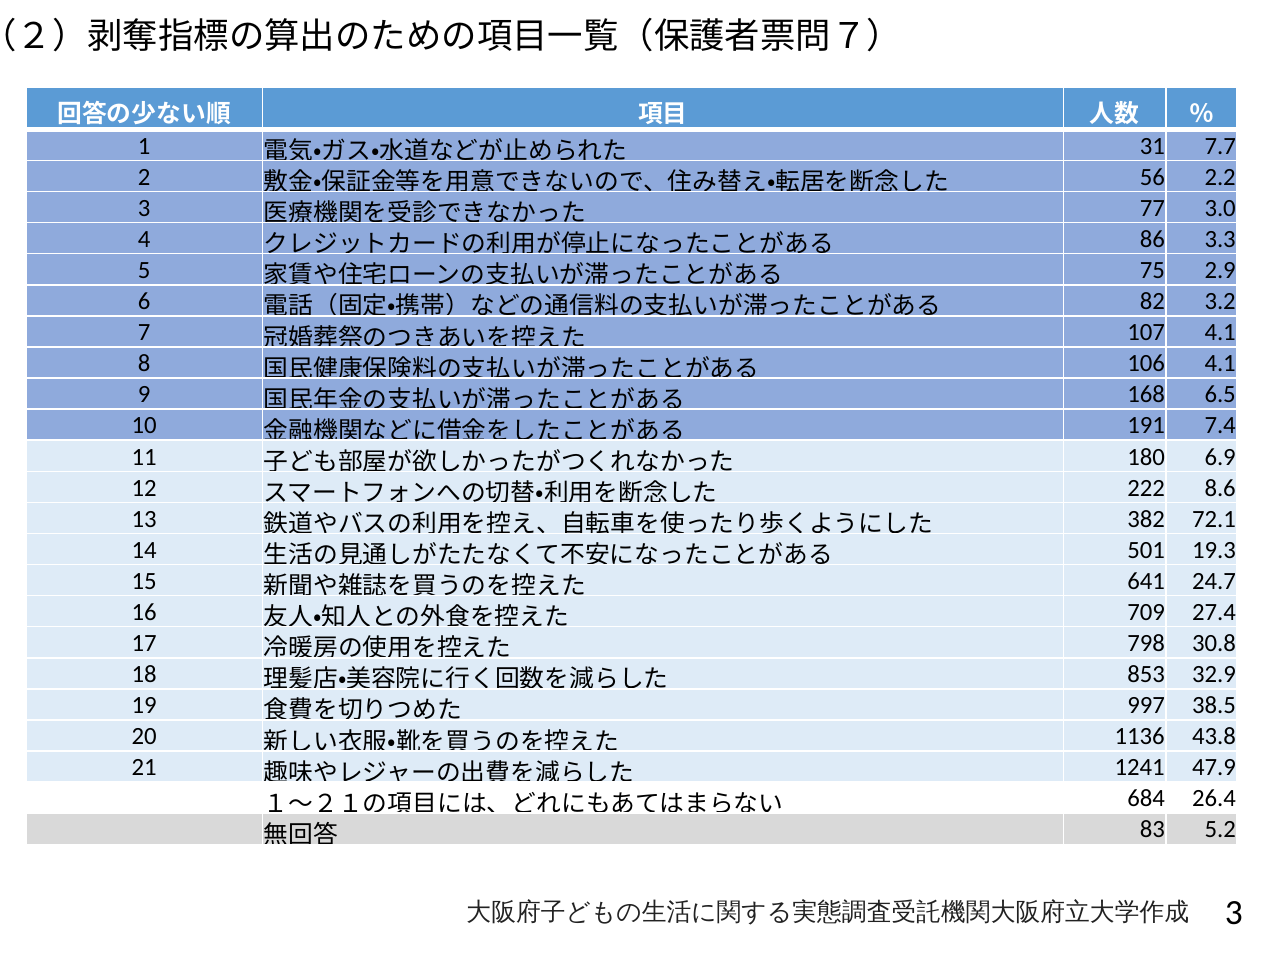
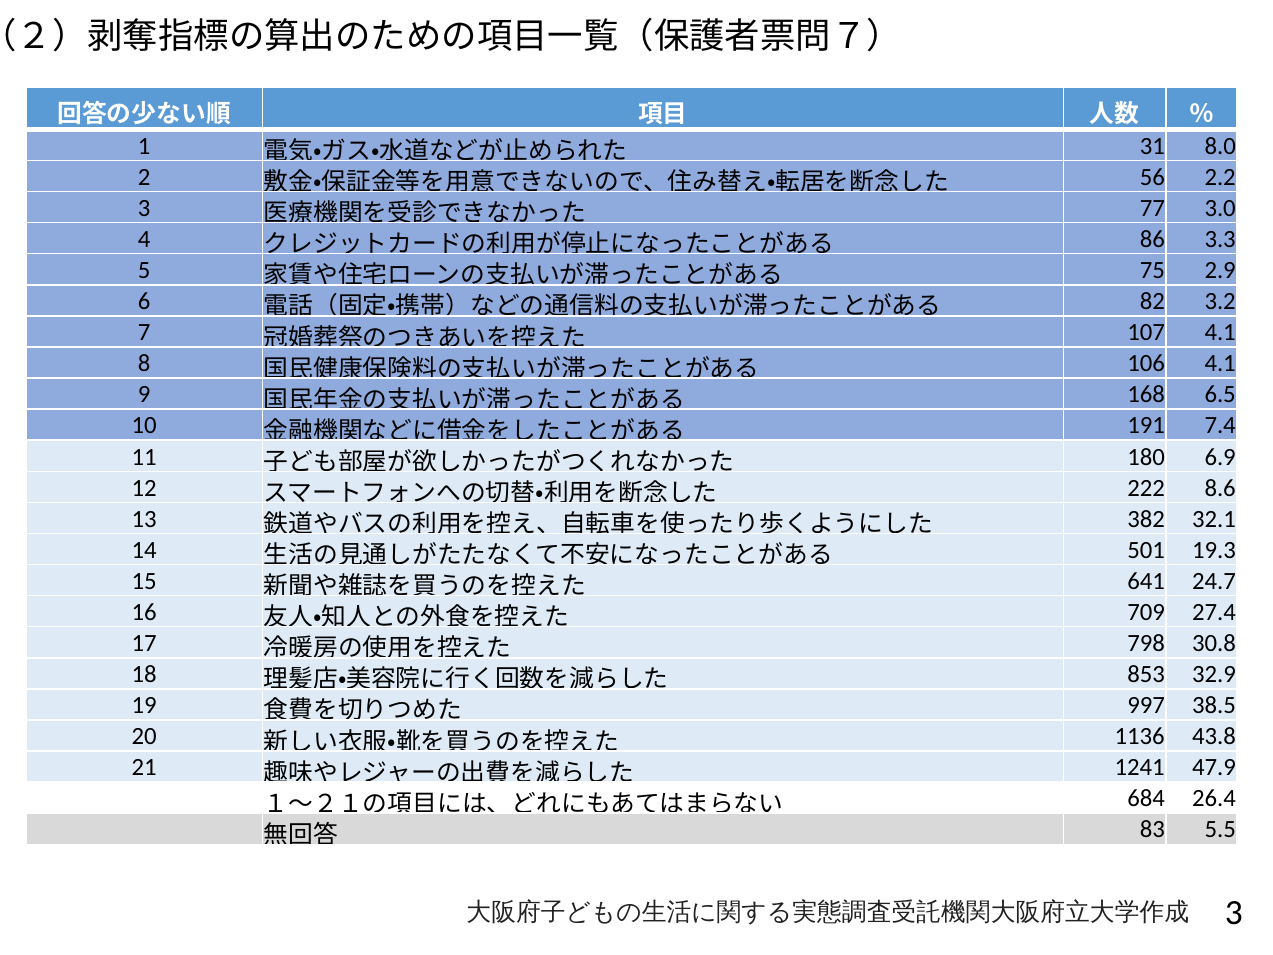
7.7: 7.7 -> 8.0
72.1: 72.1 -> 32.1
5.2: 5.2 -> 5.5
